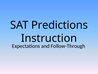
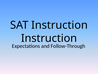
SAT Predictions: Predictions -> Instruction
